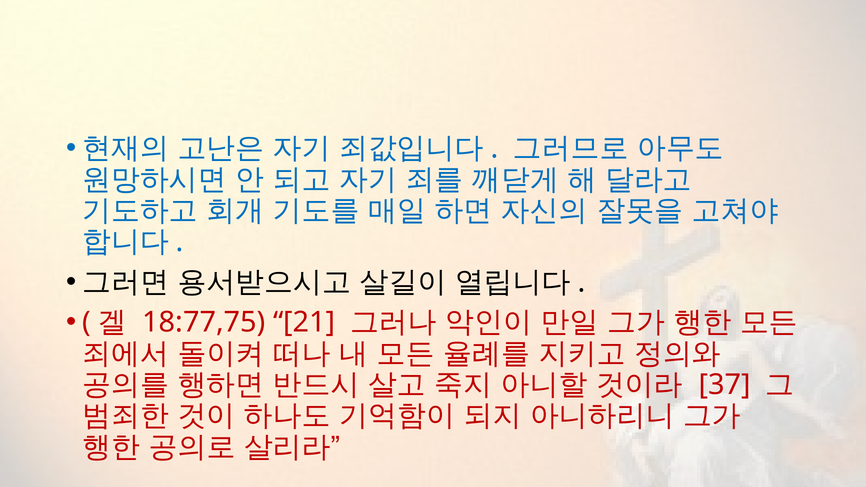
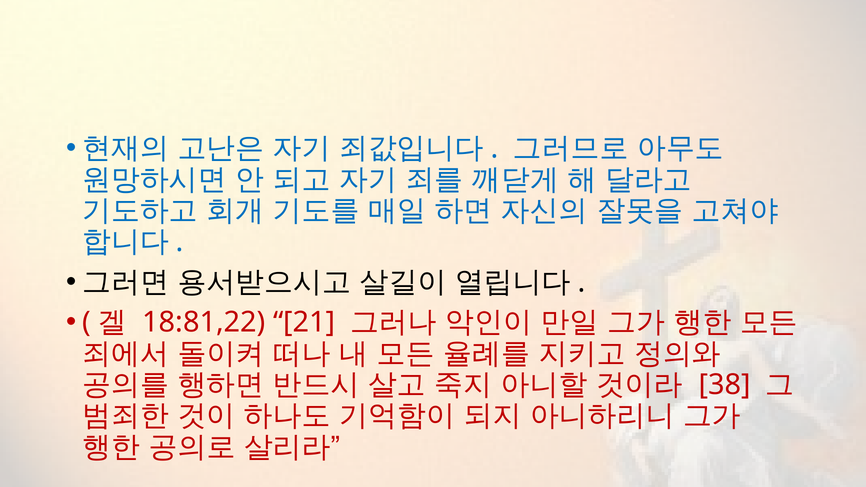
18:77,75: 18:77,75 -> 18:81,22
37: 37 -> 38
